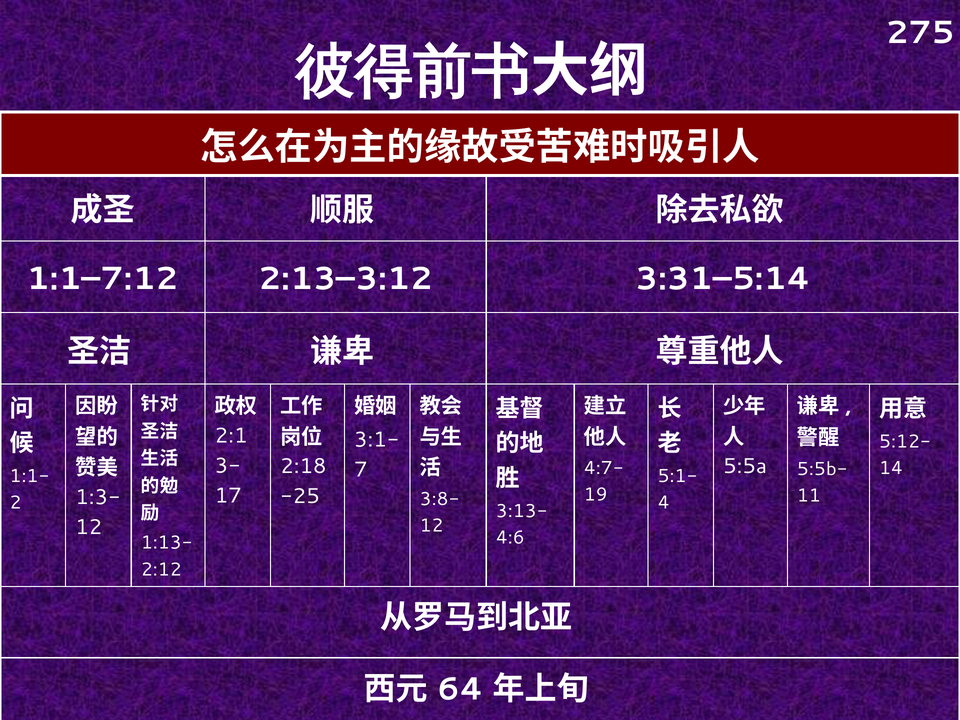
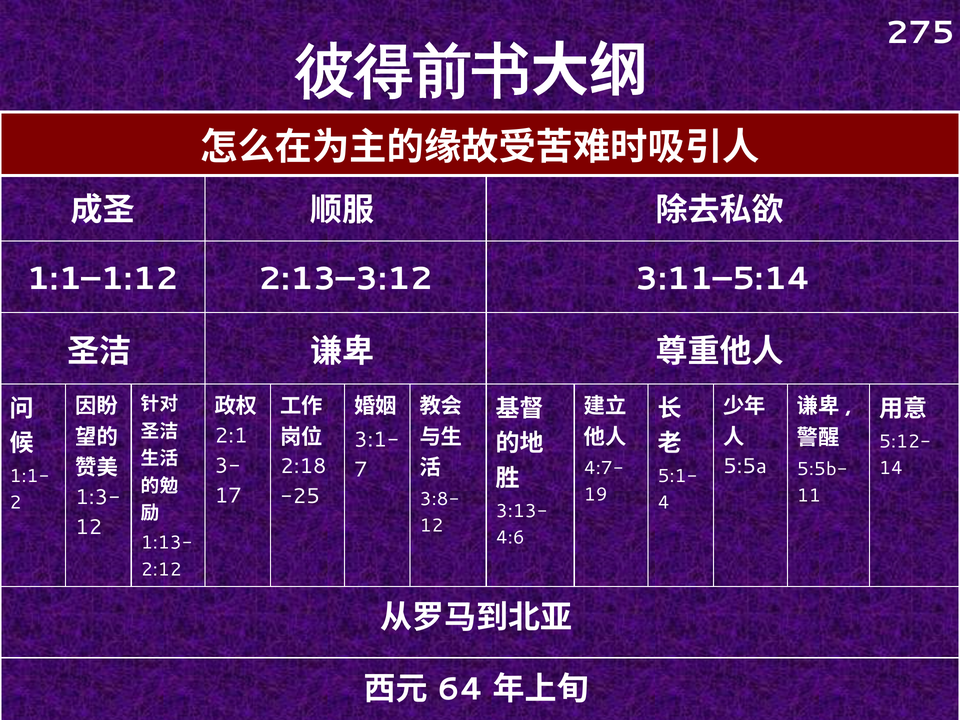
1:1–7:12: 1:1–7:12 -> 1:1–1:12
3:31–5:14: 3:31–5:14 -> 3:11–5:14
